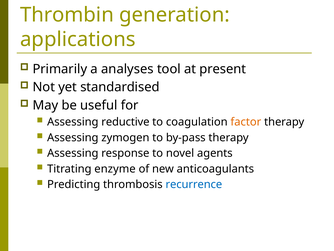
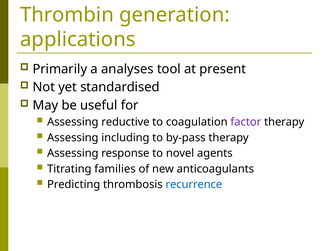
factor colour: orange -> purple
zymogen: zymogen -> including
enzyme: enzyme -> families
